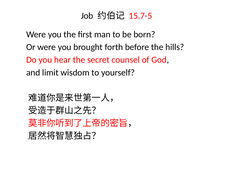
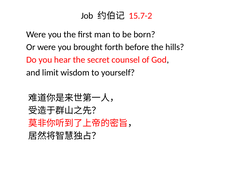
15.7-5: 15.7-5 -> 15.7-2
